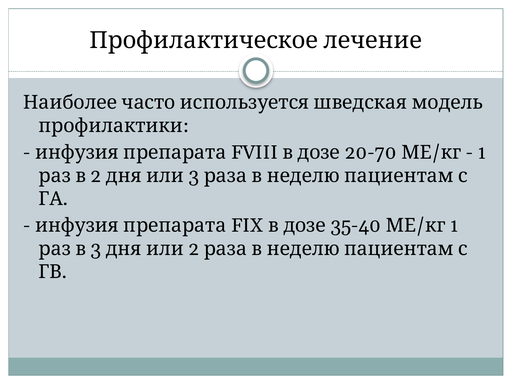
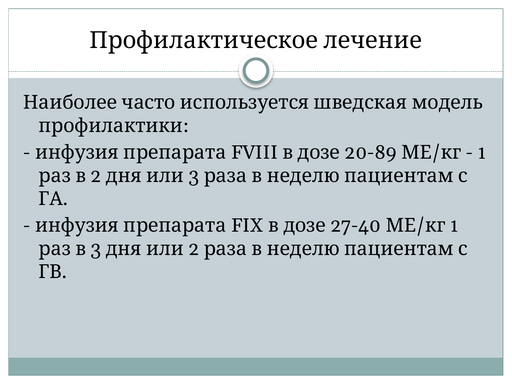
20-70: 20-70 -> 20-89
35-40: 35-40 -> 27-40
